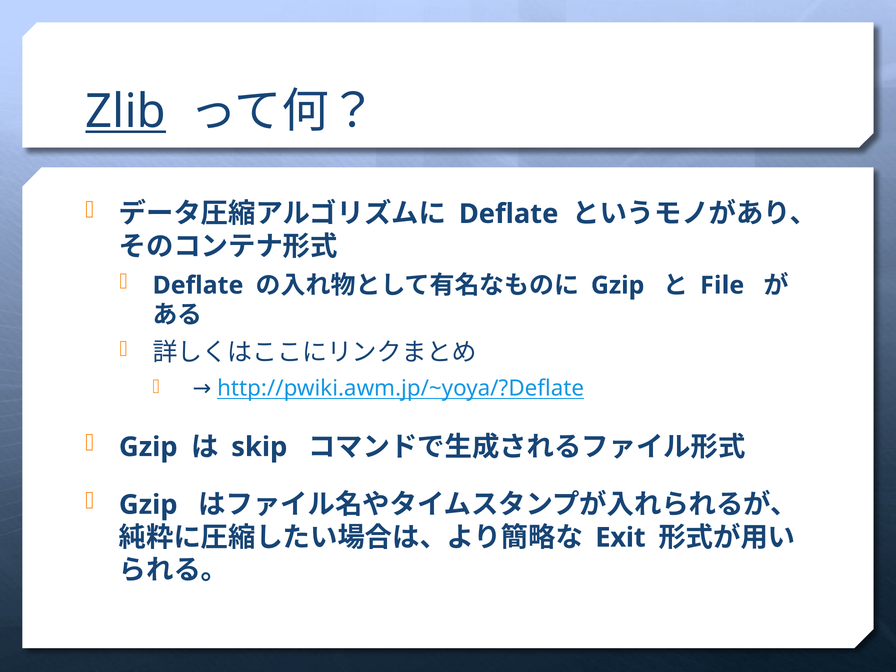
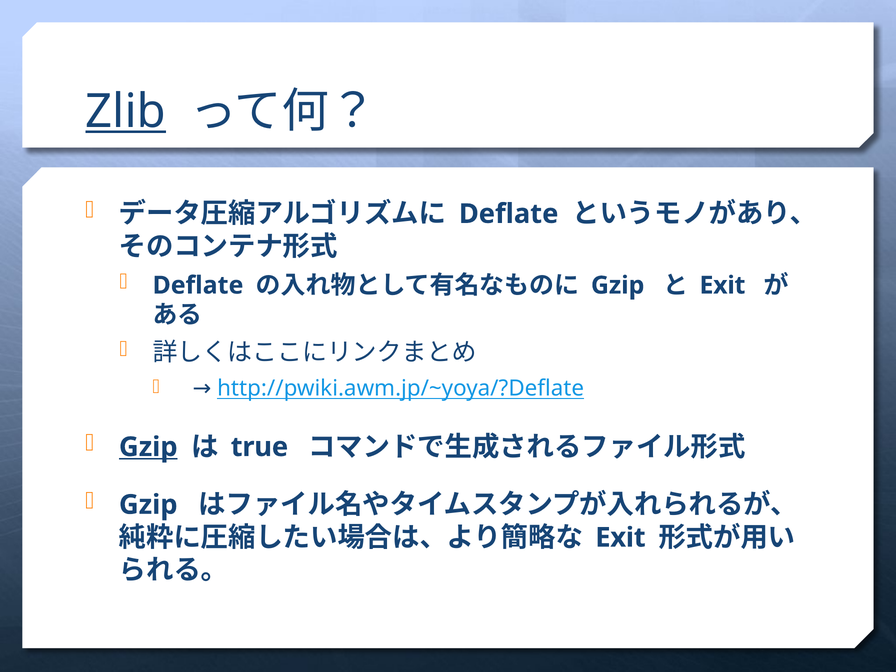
File at (722, 285): File -> Exit
Gzip at (148, 447) underline: none -> present
skip: skip -> true
